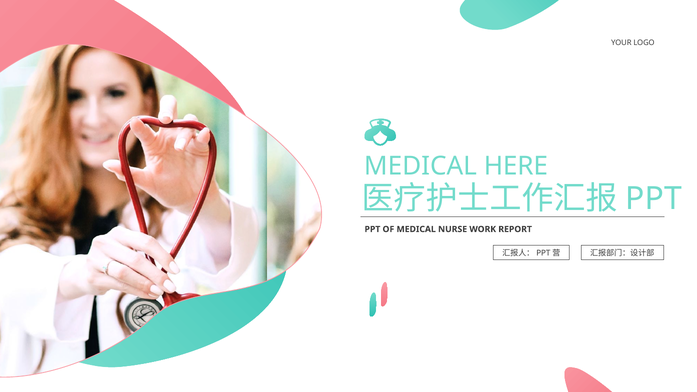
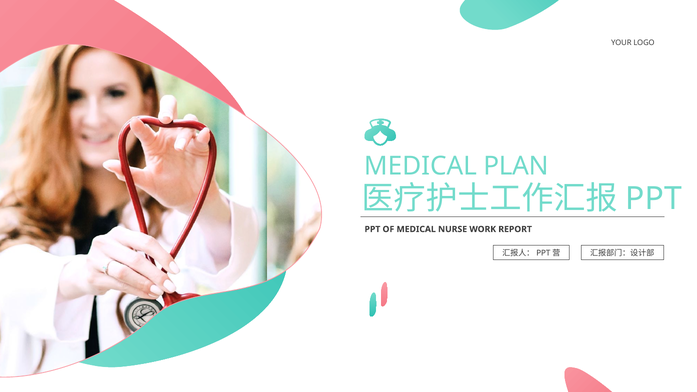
HERE: HERE -> PLAN
